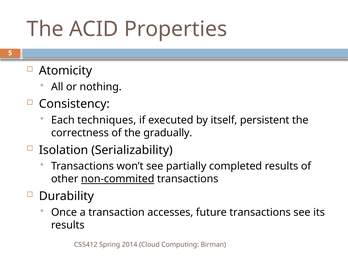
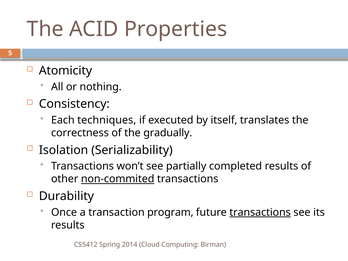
persistent: persistent -> translates
accesses: accesses -> program
transactions at (260, 212) underline: none -> present
